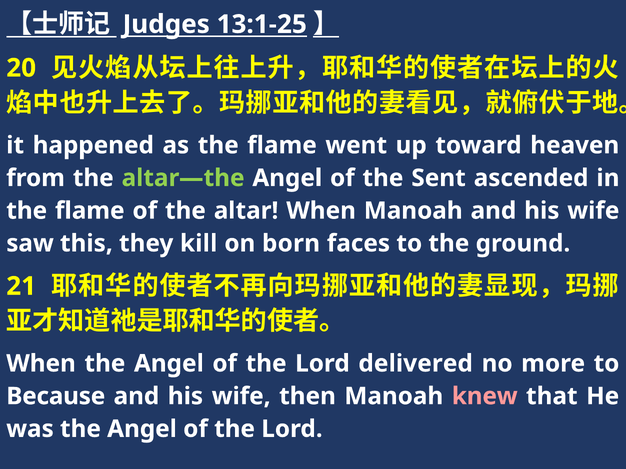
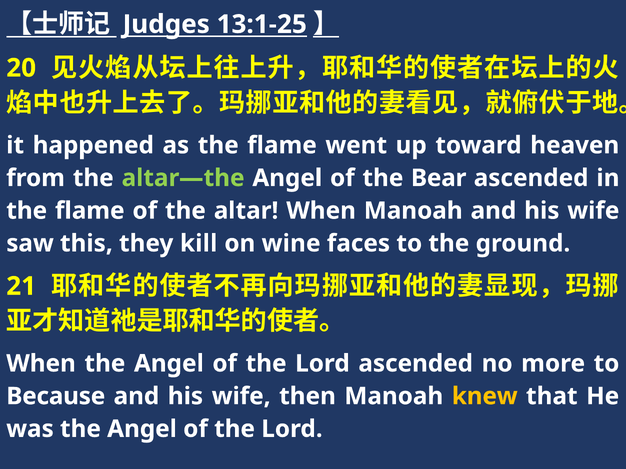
Sent: Sent -> Bear
born: born -> wine
Lord delivered: delivered -> ascended
knew colour: pink -> yellow
